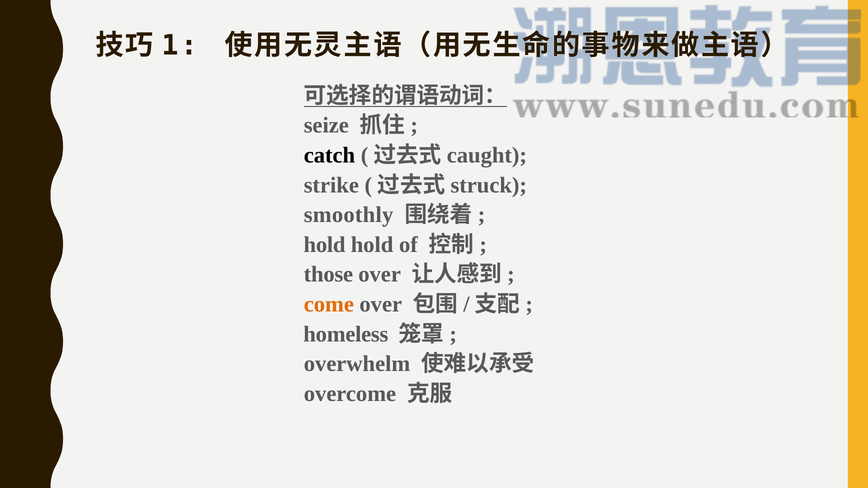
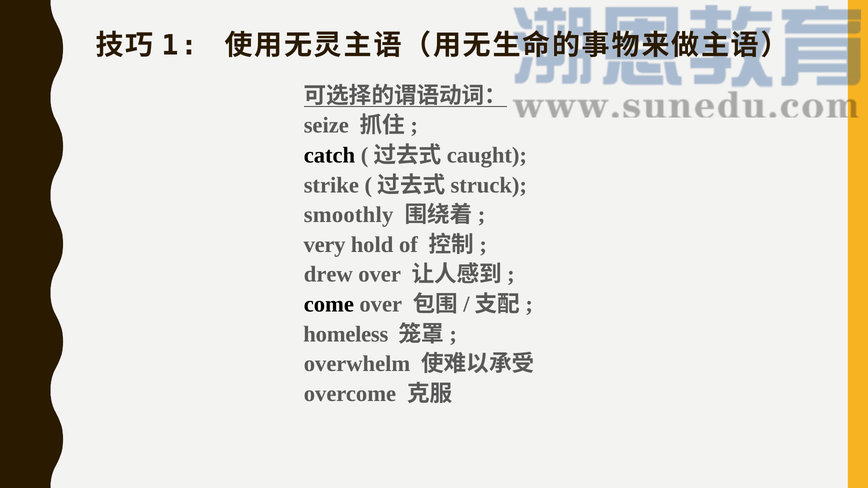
hold at (325, 245): hold -> very
those: those -> drew
come colour: orange -> black
